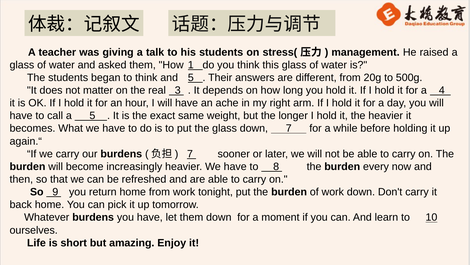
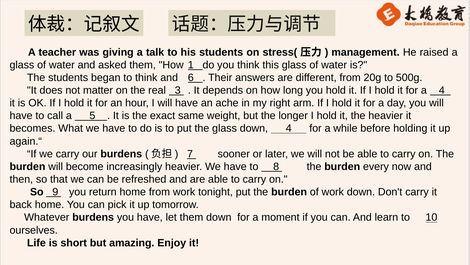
and 5: 5 -> 6
down 7: 7 -> 4
